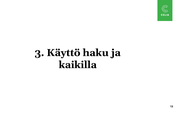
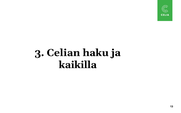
Käyttö: Käyttö -> Celian
